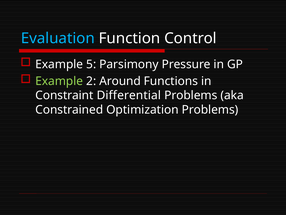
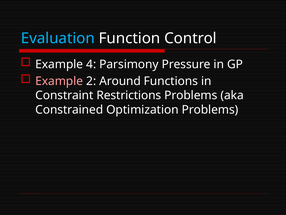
5: 5 -> 4
Example at (59, 81) colour: light green -> pink
Differential: Differential -> Restrictions
